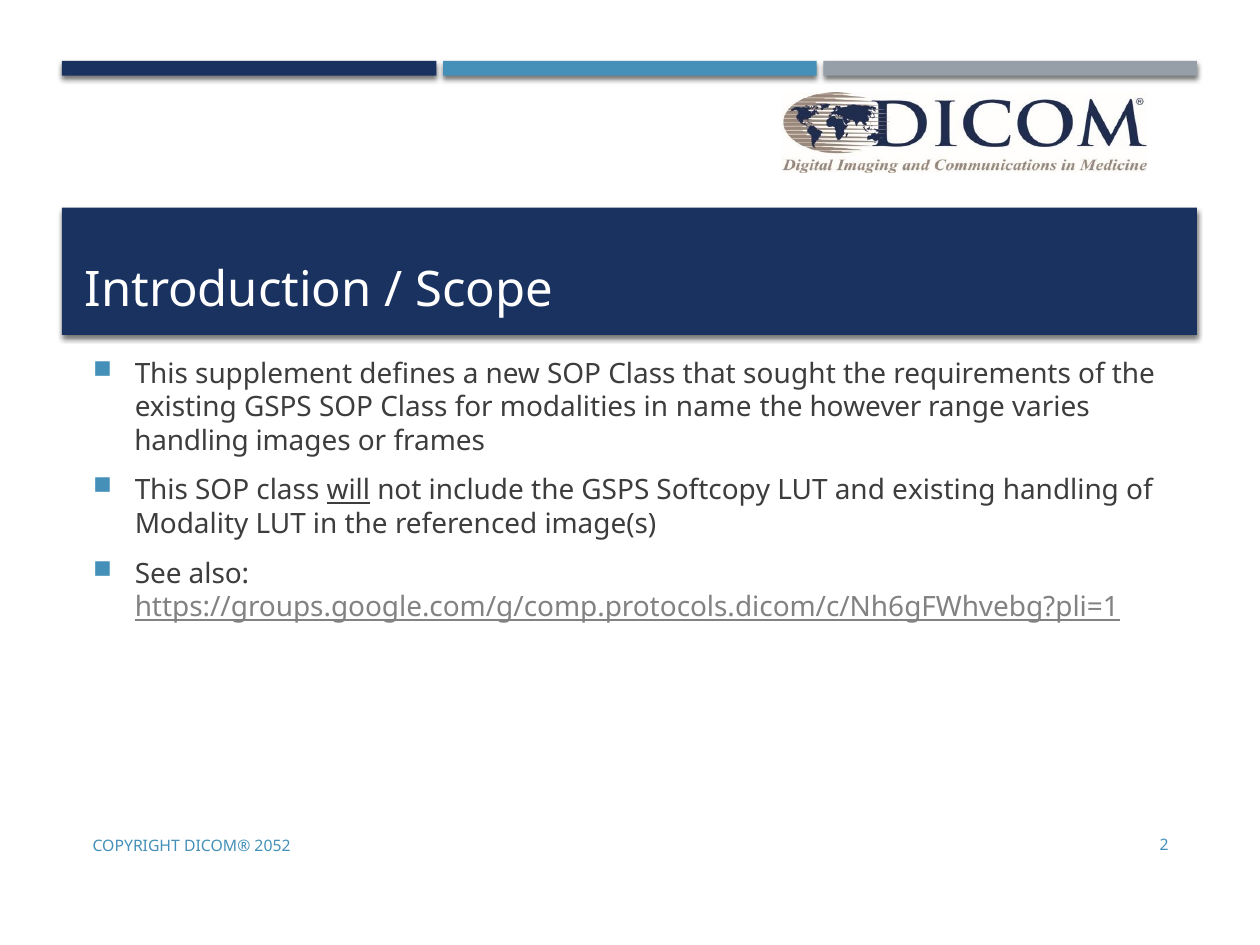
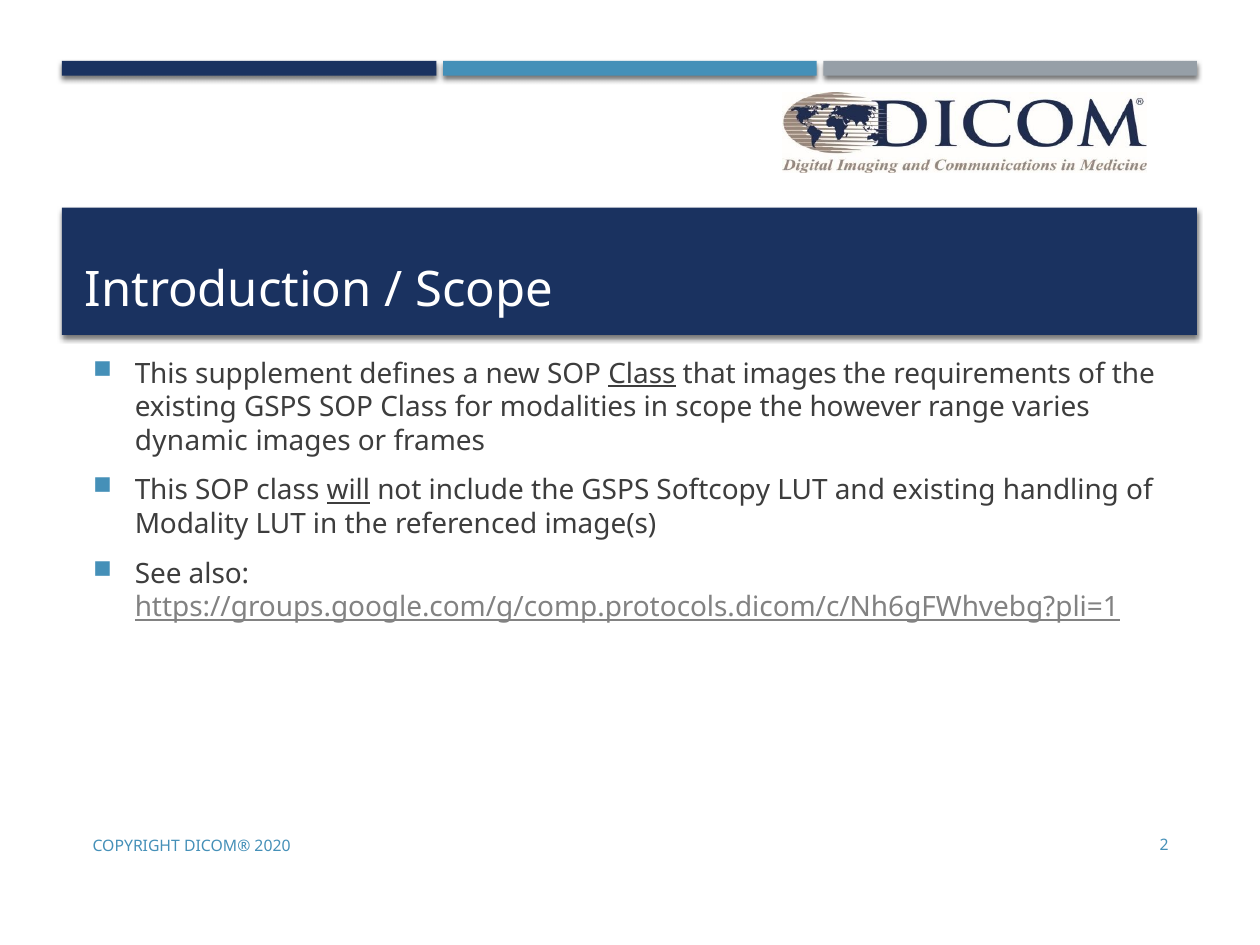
Class at (642, 374) underline: none -> present
that sought: sought -> images
in name: name -> scope
handling at (192, 441): handling -> dynamic
2052: 2052 -> 2020
